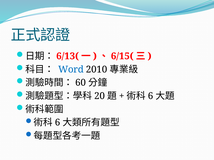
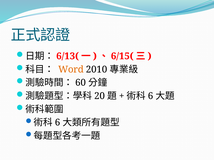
Word colour: blue -> orange
